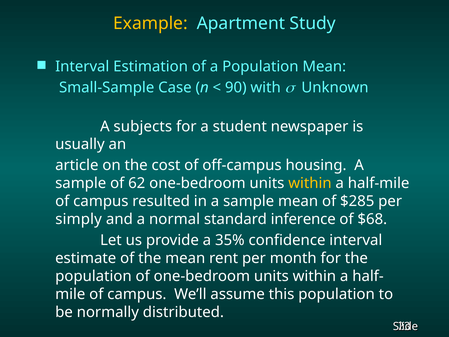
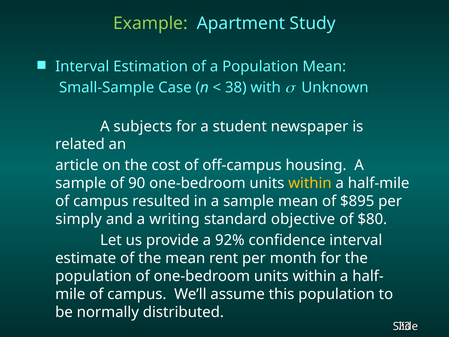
Example colour: yellow -> light green
90: 90 -> 38
usually: usually -> related
62: 62 -> 90
$285: $285 -> $895
normal: normal -> writing
inference: inference -> objective
$68: $68 -> $80
35%: 35% -> 92%
